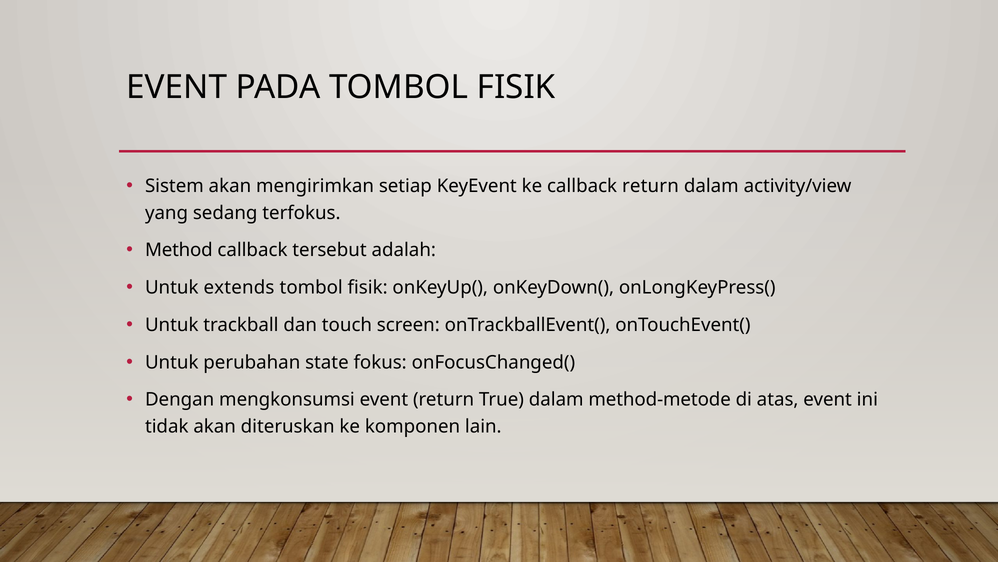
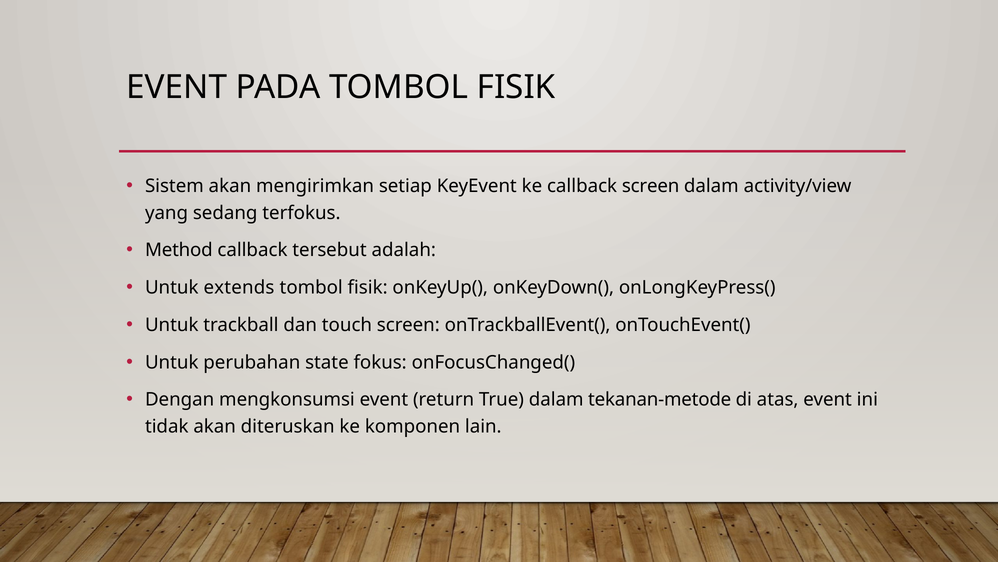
callback return: return -> screen
method-metode: method-metode -> tekanan-metode
